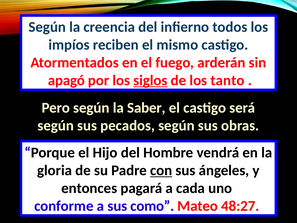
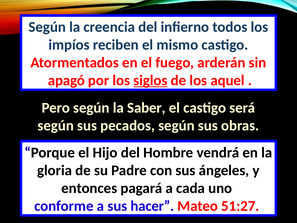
tanto: tanto -> aquel
con underline: present -> none
como: como -> hacer
48:27: 48:27 -> 51:27
